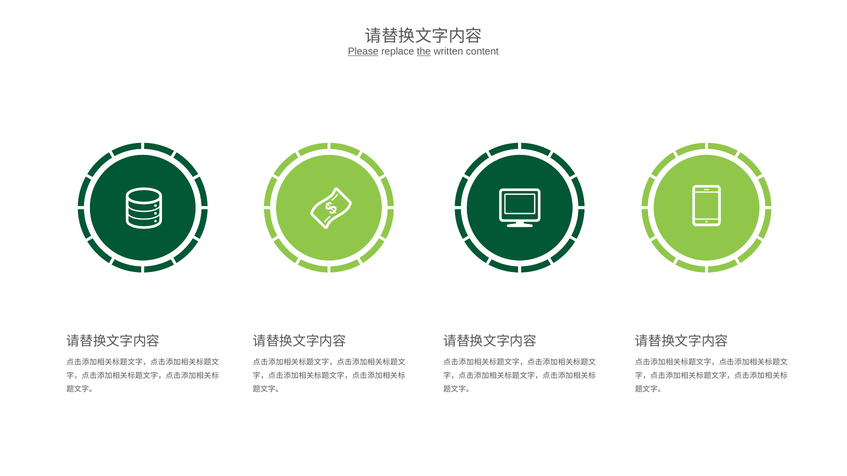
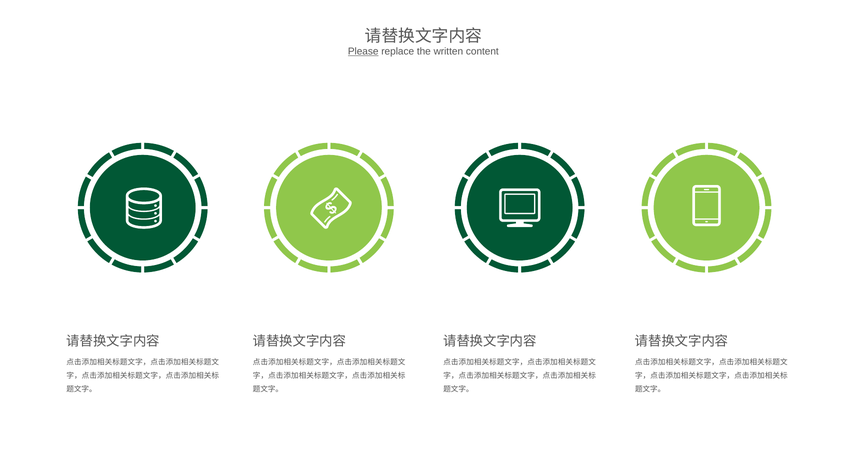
the underline: present -> none
